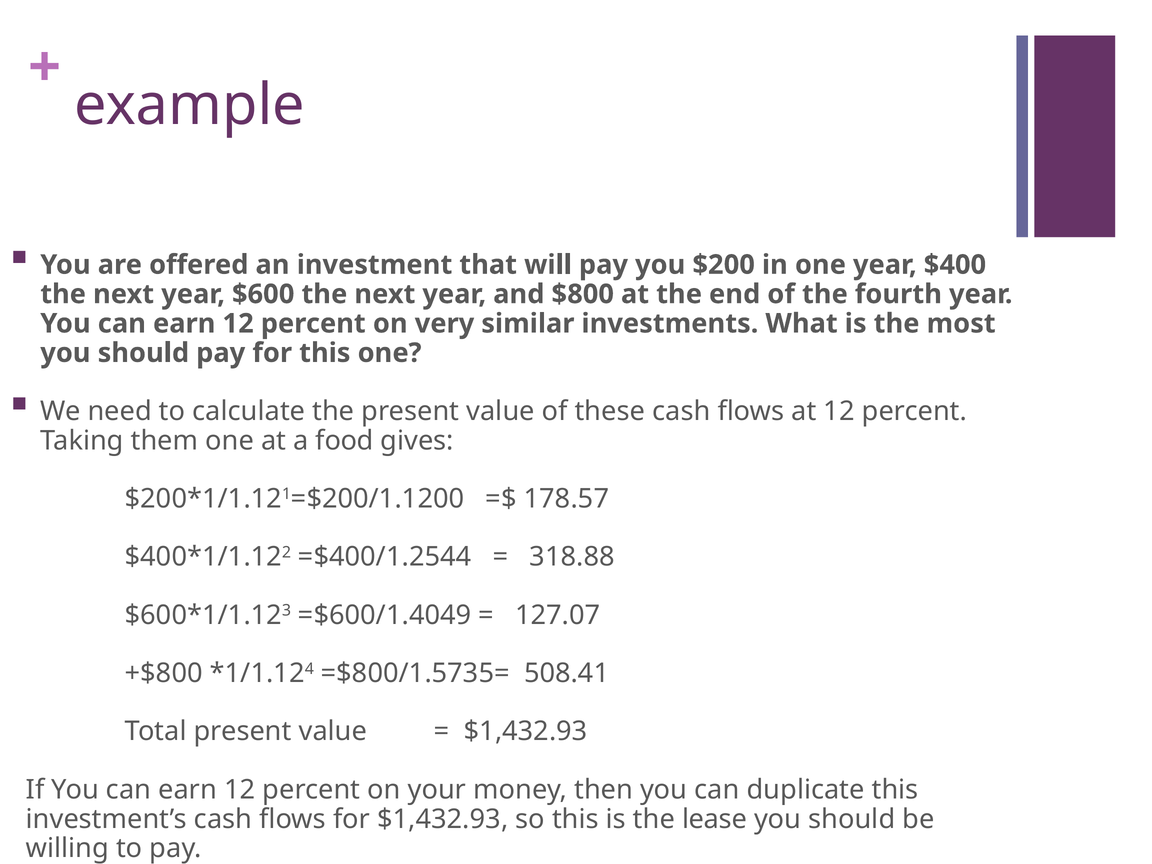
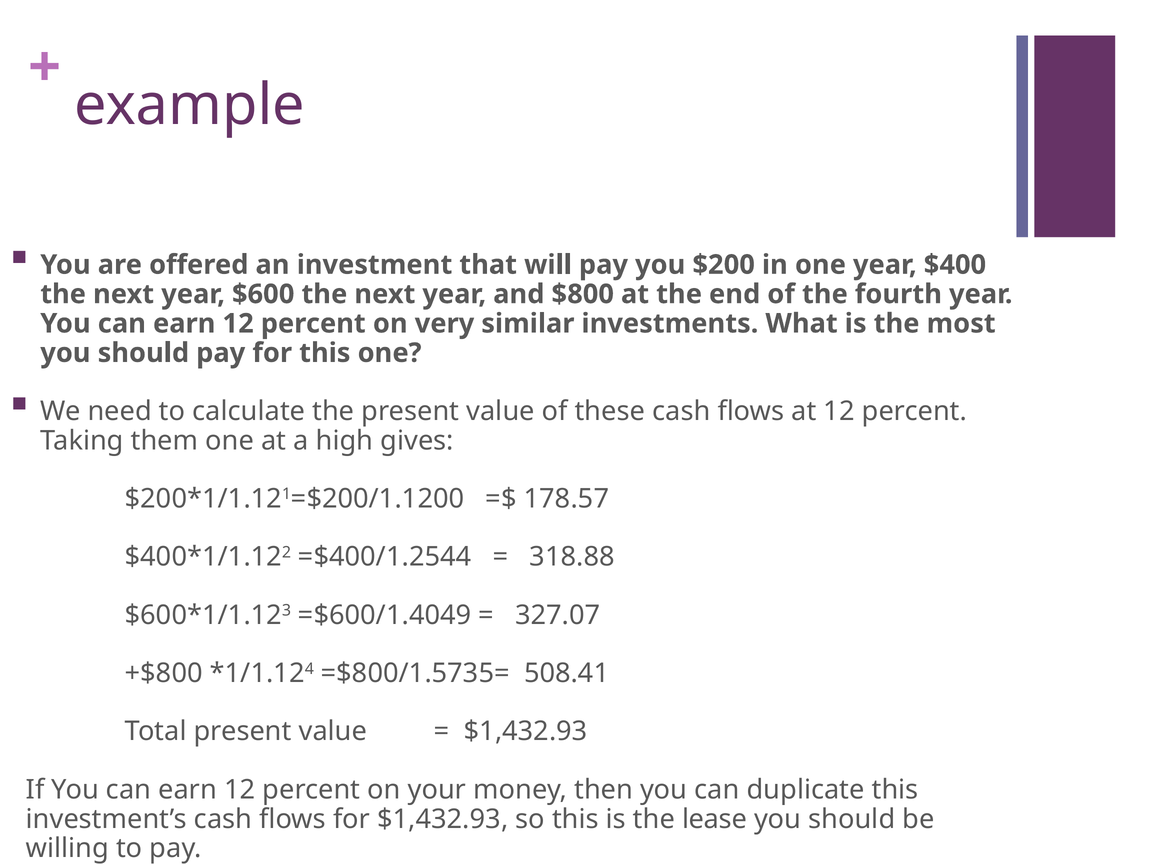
food: food -> high
127.07: 127.07 -> 327.07
